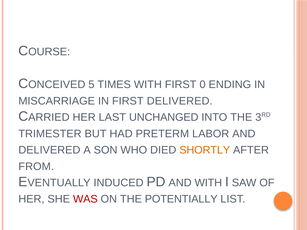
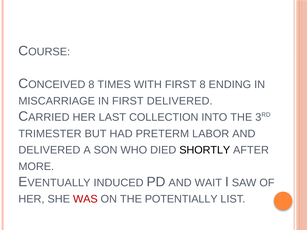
5 at (91, 85): 5 -> 8
FIRST 0: 0 -> 8
UNCHANGED: UNCHANGED -> COLLECTION
SHORTLY colour: orange -> black
FROM: FROM -> MORE
AND WITH: WITH -> WAIT
